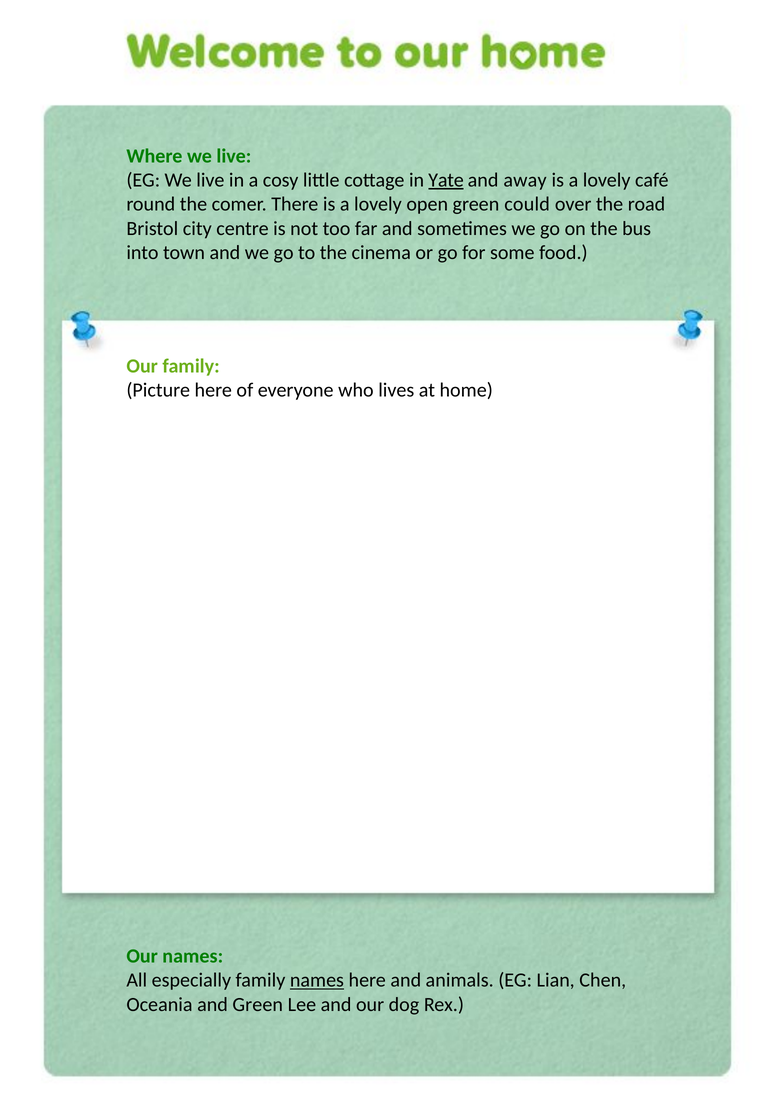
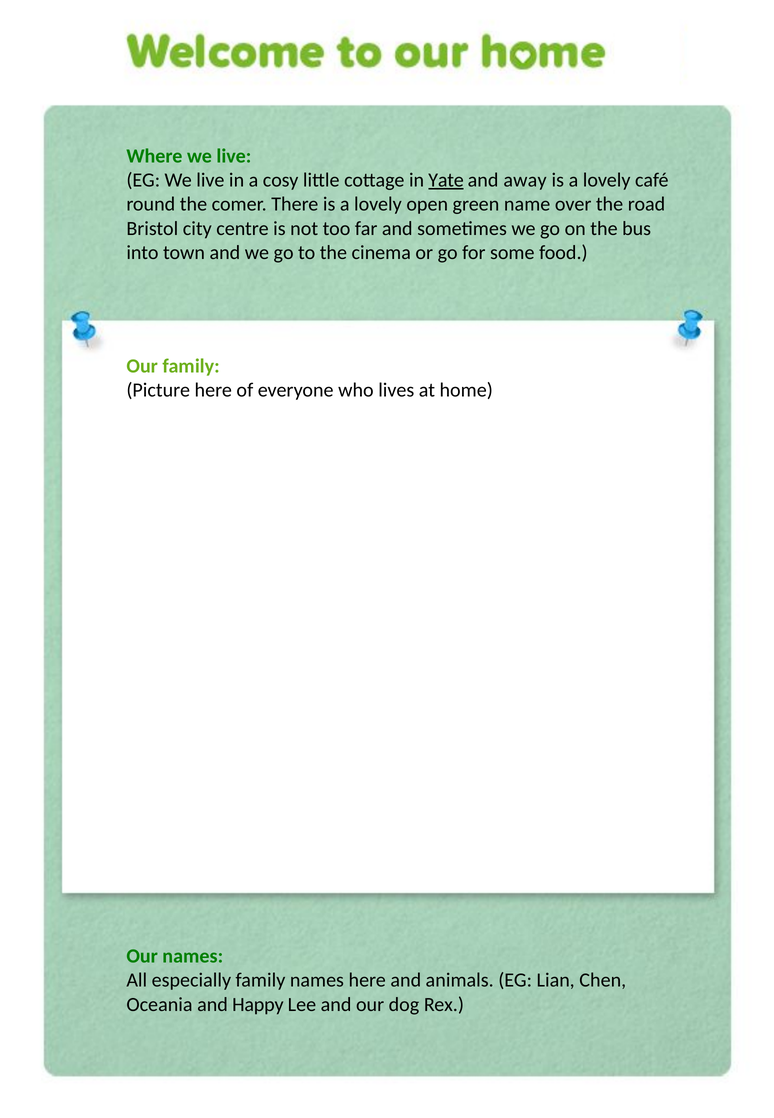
could: could -> name
names at (317, 980) underline: present -> none
and Green: Green -> Happy
